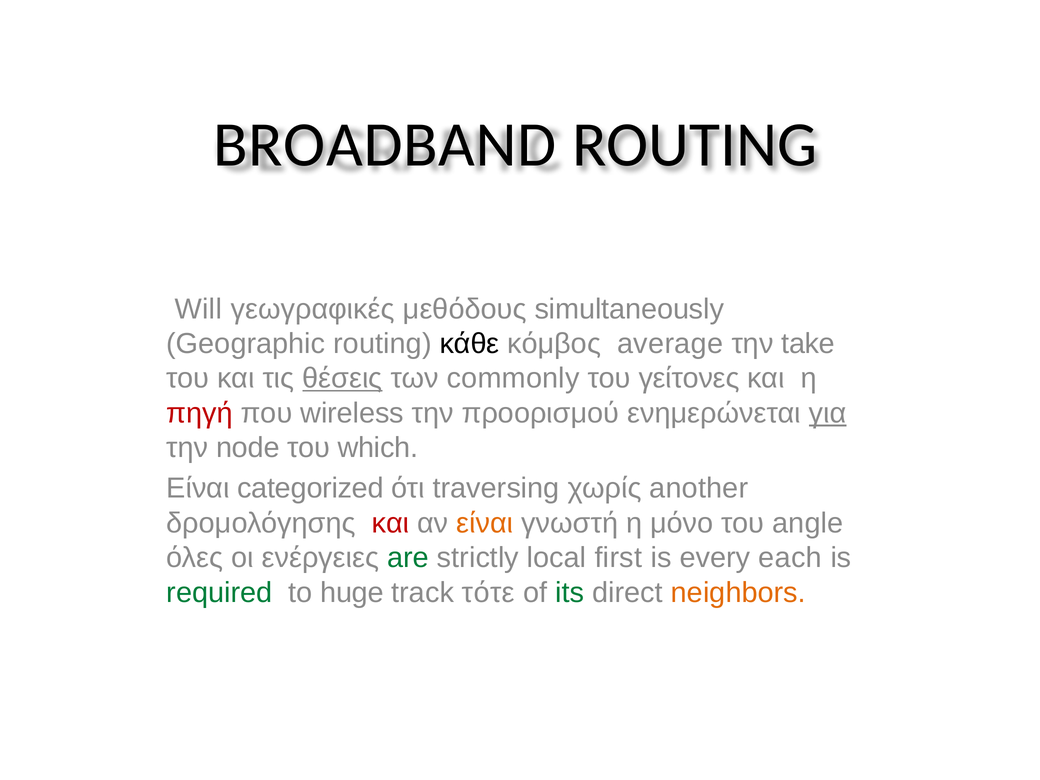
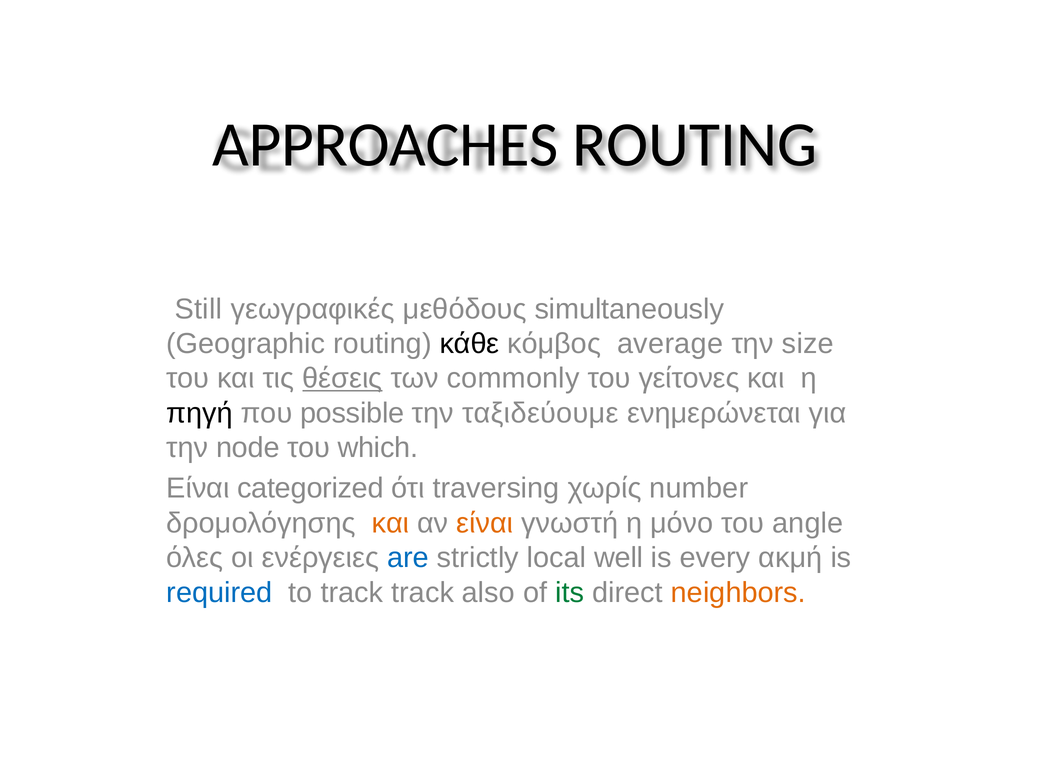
BROADBAND: BROADBAND -> APPROACHES
Will: Will -> Still
take: take -> size
πηγή colour: red -> black
wireless: wireless -> possible
προορισμού: προορισμού -> ταξιδεύουμε
για underline: present -> none
another: another -> number
και at (391, 523) colour: red -> orange
are colour: green -> blue
first: first -> well
each: each -> ακμή
required colour: green -> blue
to huge: huge -> track
τότε: τότε -> also
